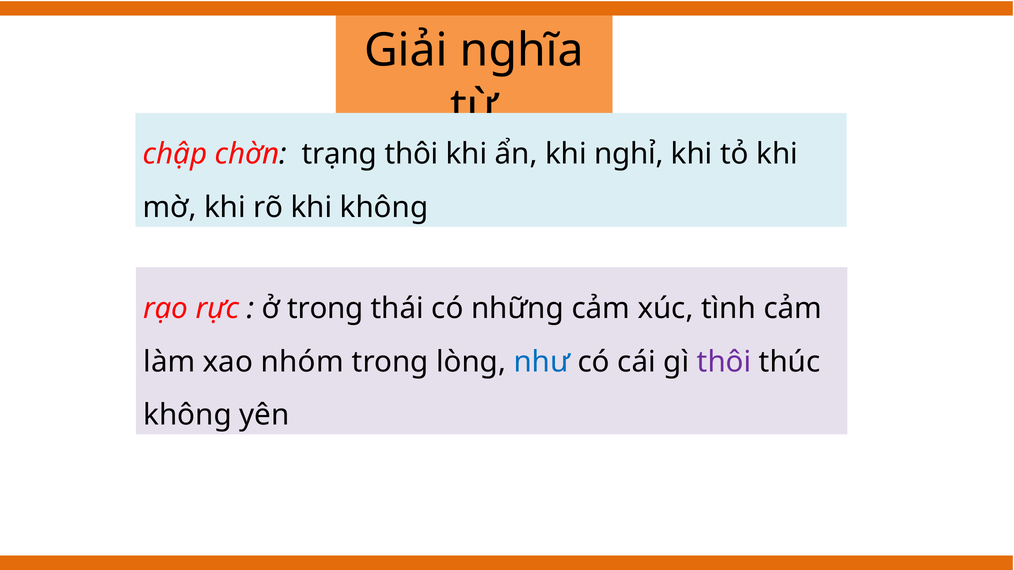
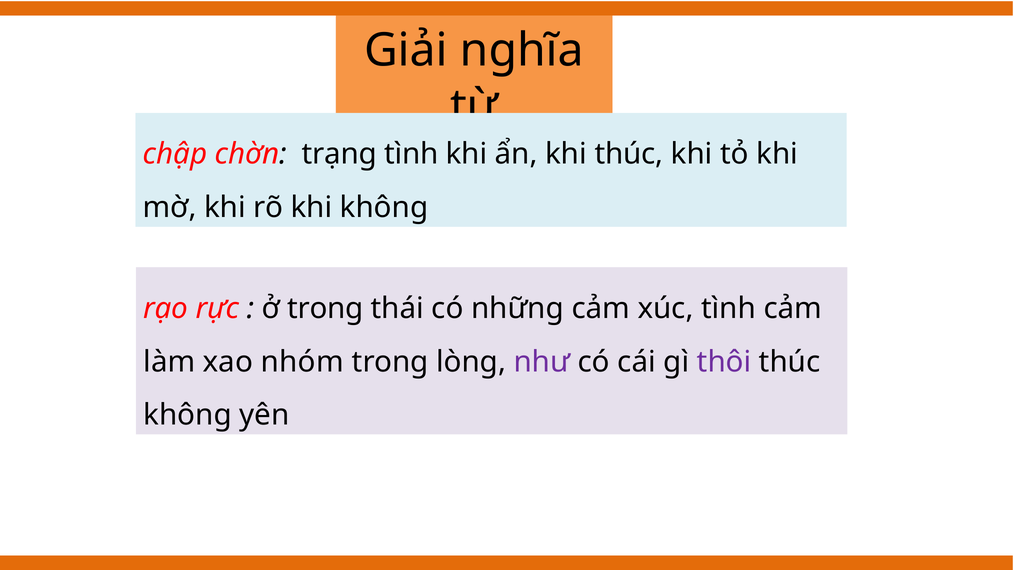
trạng thôi: thôi -> tình
khi nghỉ: nghỉ -> thúc
như colour: blue -> purple
